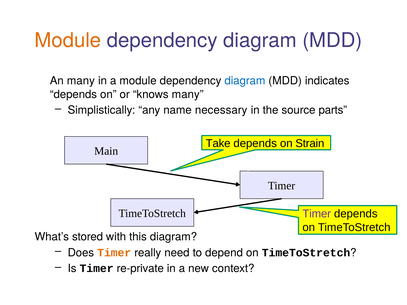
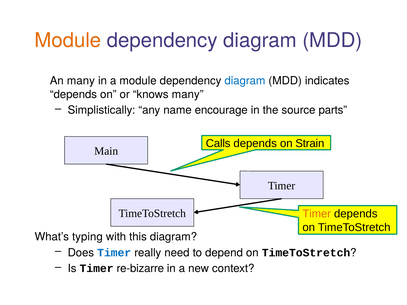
necessary: necessary -> encourage
Take: Take -> Calls
Timer at (317, 214) colour: purple -> orange
stored: stored -> typing
Timer at (114, 253) colour: orange -> blue
re-private: re-private -> re-bizarre
